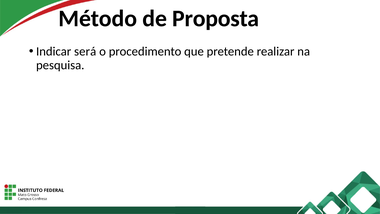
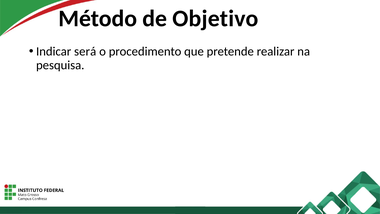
Proposta: Proposta -> Objetivo
